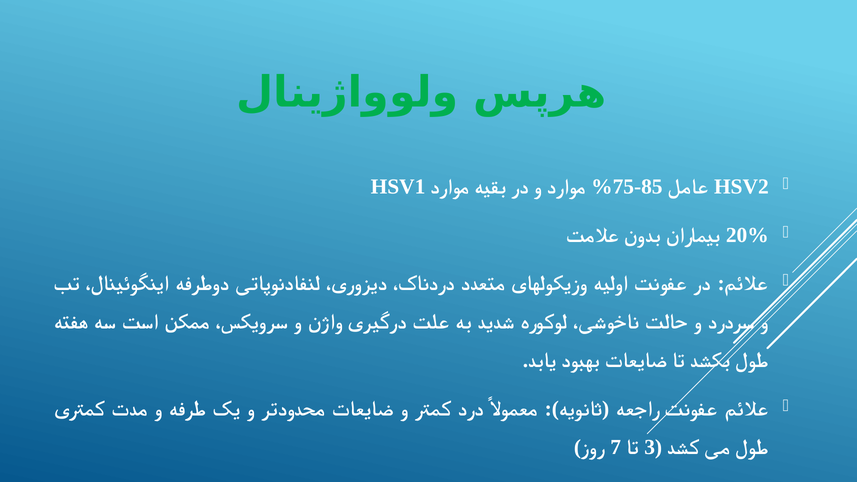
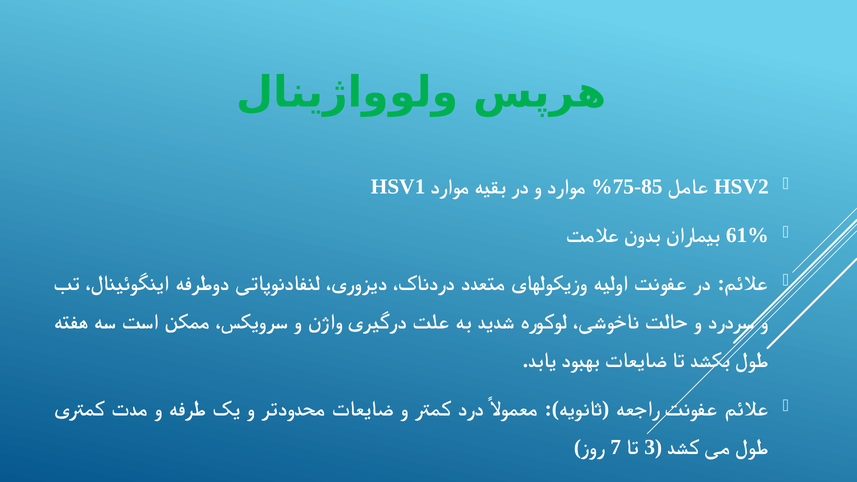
20%: 20% -> 61%
